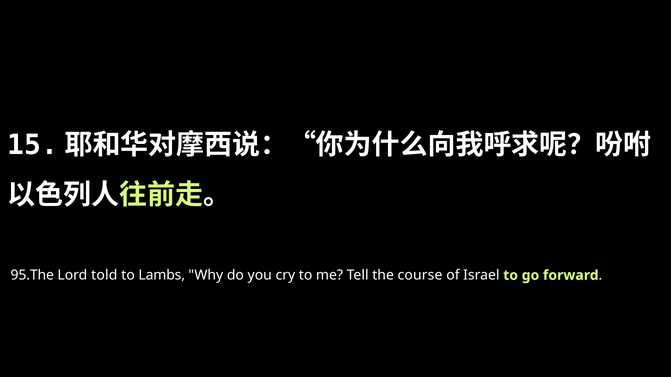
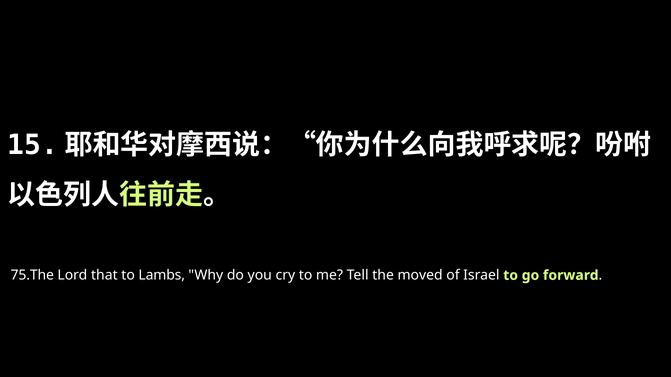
95.The: 95.The -> 75.The
told: told -> that
course: course -> moved
